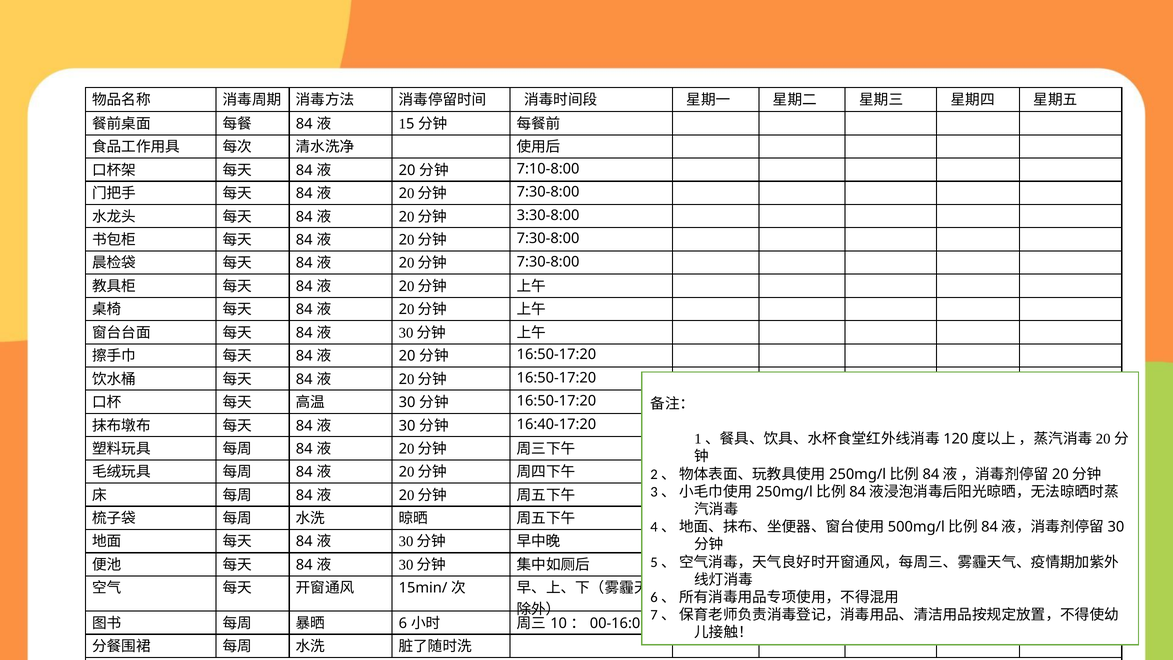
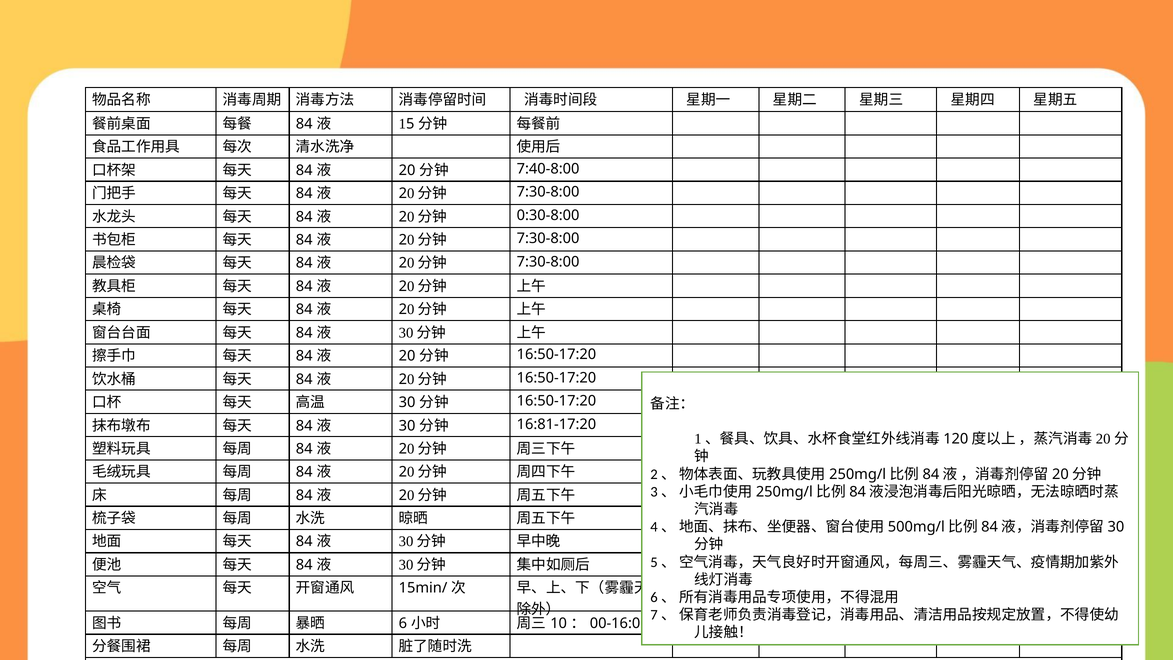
7:10-8:00: 7:10-8:00 -> 7:40-8:00
3:30-8:00: 3:30-8:00 -> 0:30-8:00
16:40-17:20: 16:40-17:20 -> 16:81-17:20
